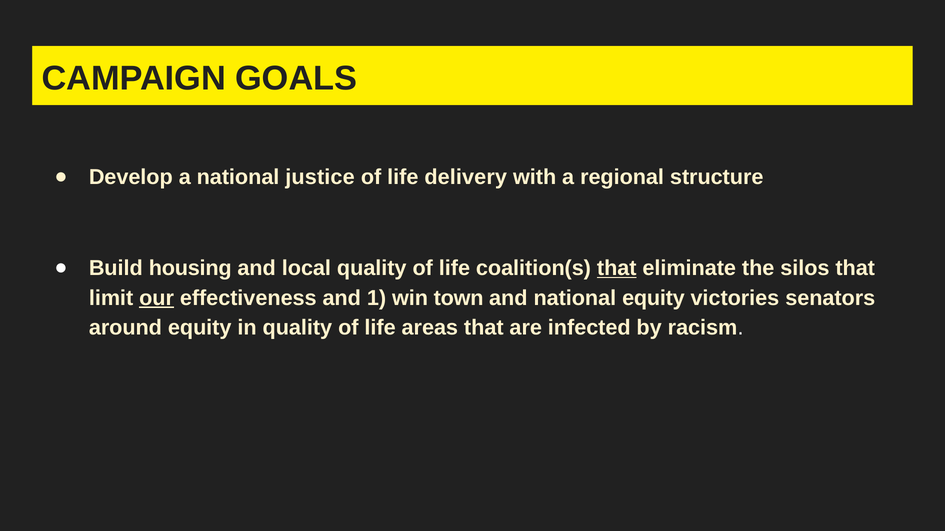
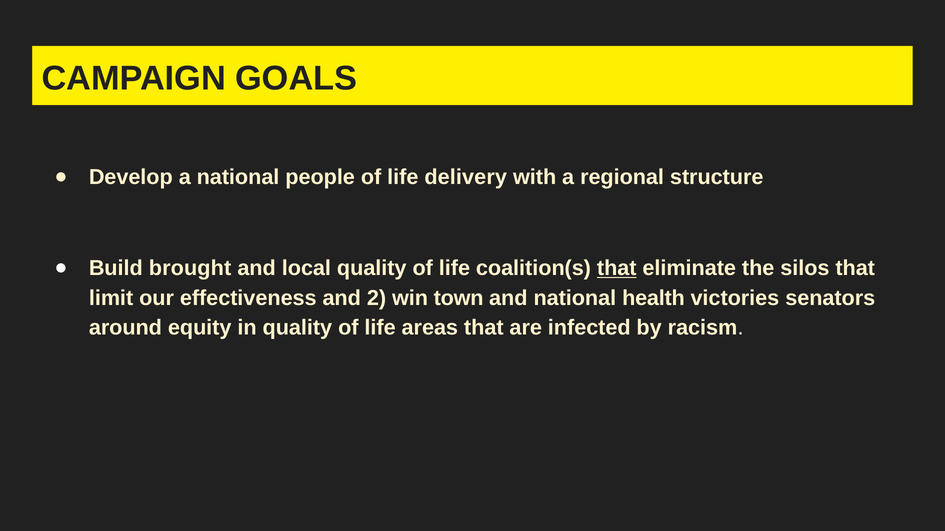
justice: justice -> people
housing: housing -> brought
our underline: present -> none
1: 1 -> 2
national equity: equity -> health
